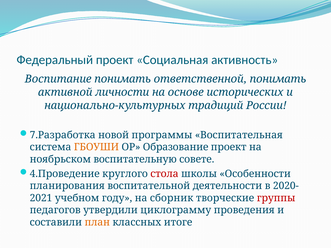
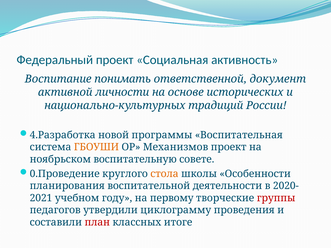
ответственной понимать: понимать -> документ
7.Разработка: 7.Разработка -> 4.Разработка
Образование: Образование -> Механизмов
4.Проведение: 4.Проведение -> 0.Проведение
стола colour: red -> orange
сборник: сборник -> первому
план colour: orange -> red
